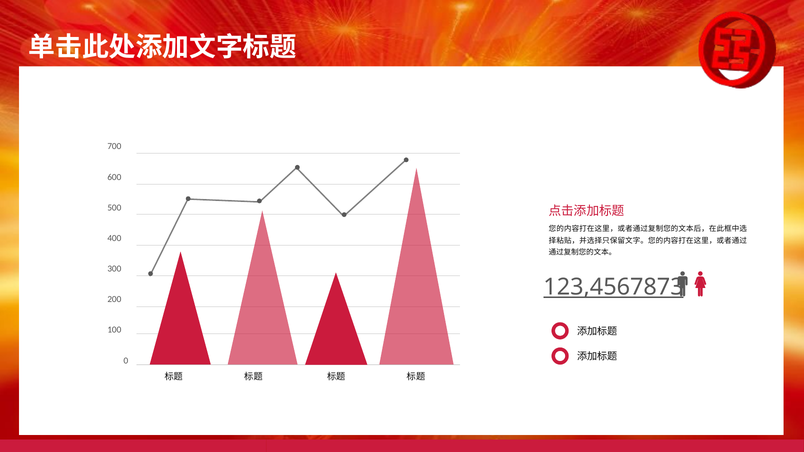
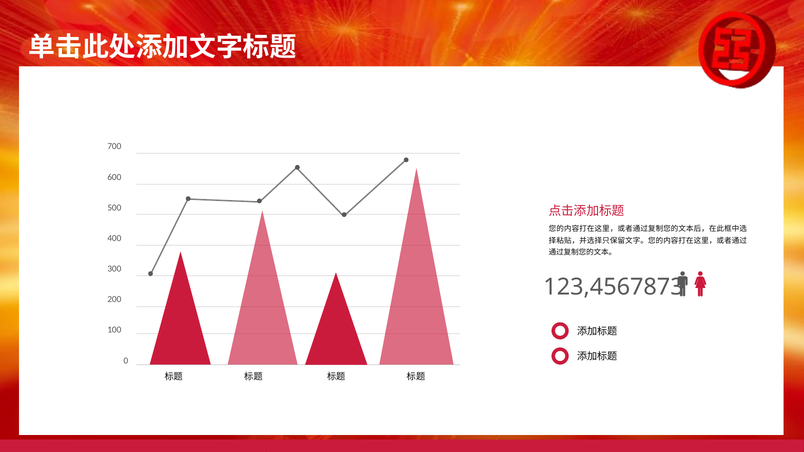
123,4567873 underline: present -> none
